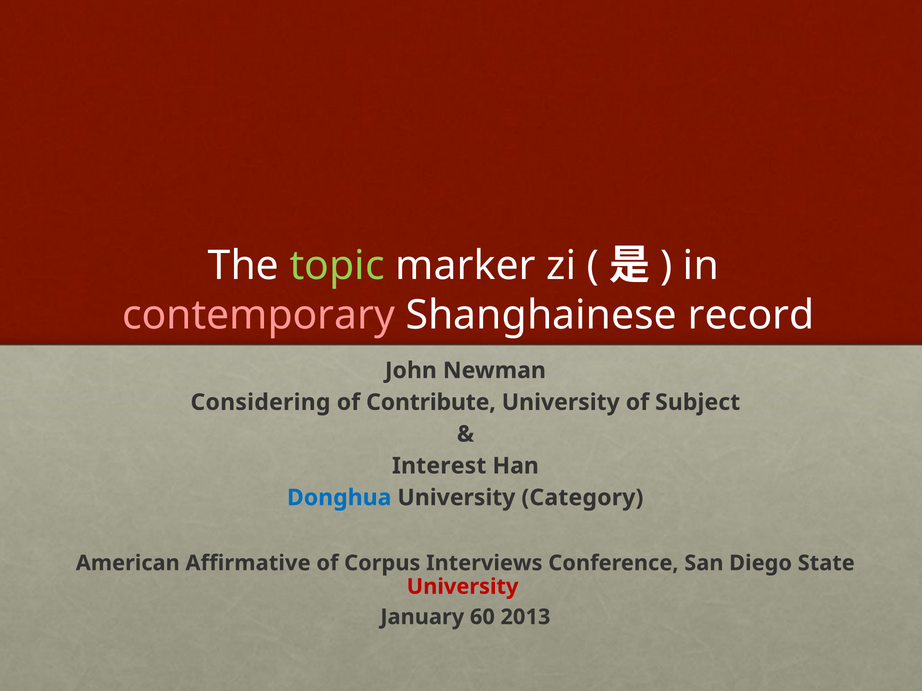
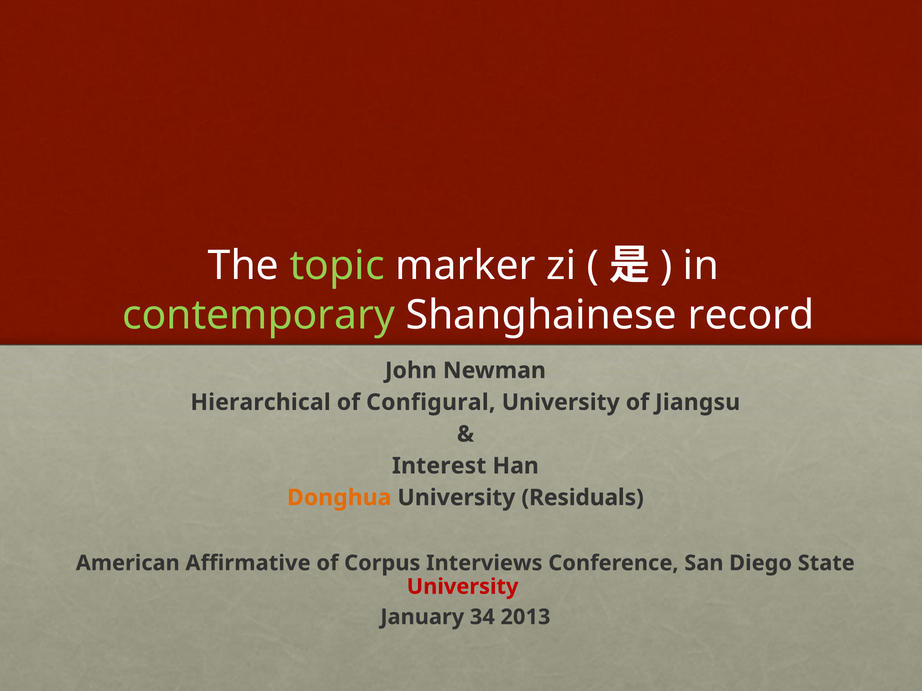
contemporary colour: pink -> light green
Considering: Considering -> Hierarchical
Contribute: Contribute -> Configural
Subject: Subject -> Jiangsu
Donghua colour: blue -> orange
Category: Category -> Residuals
60: 60 -> 34
